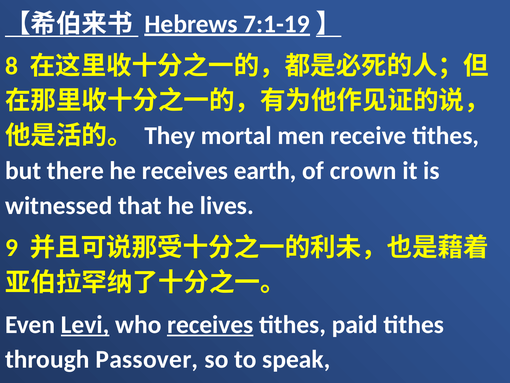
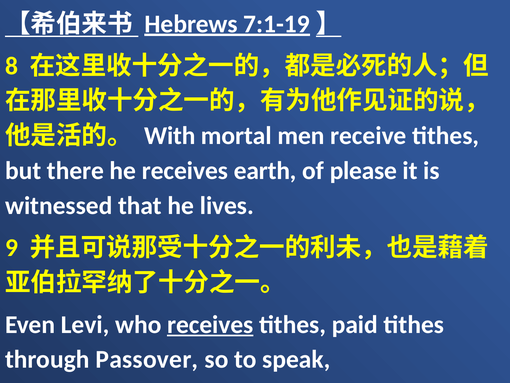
They: They -> With
crown: crown -> please
Levi underline: present -> none
